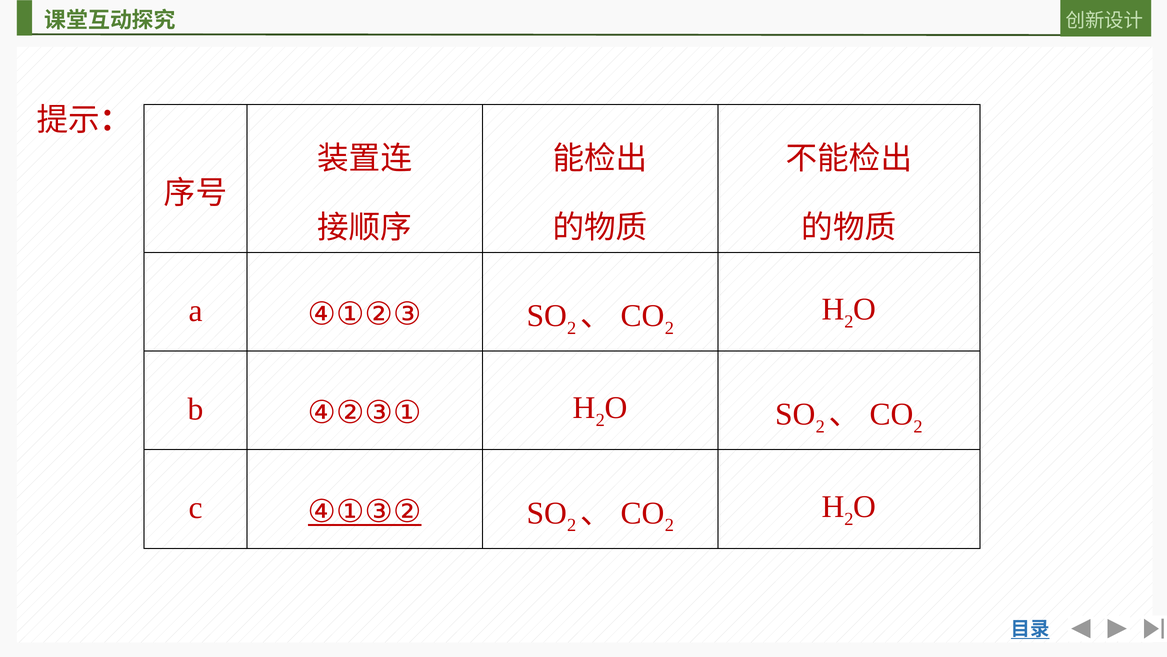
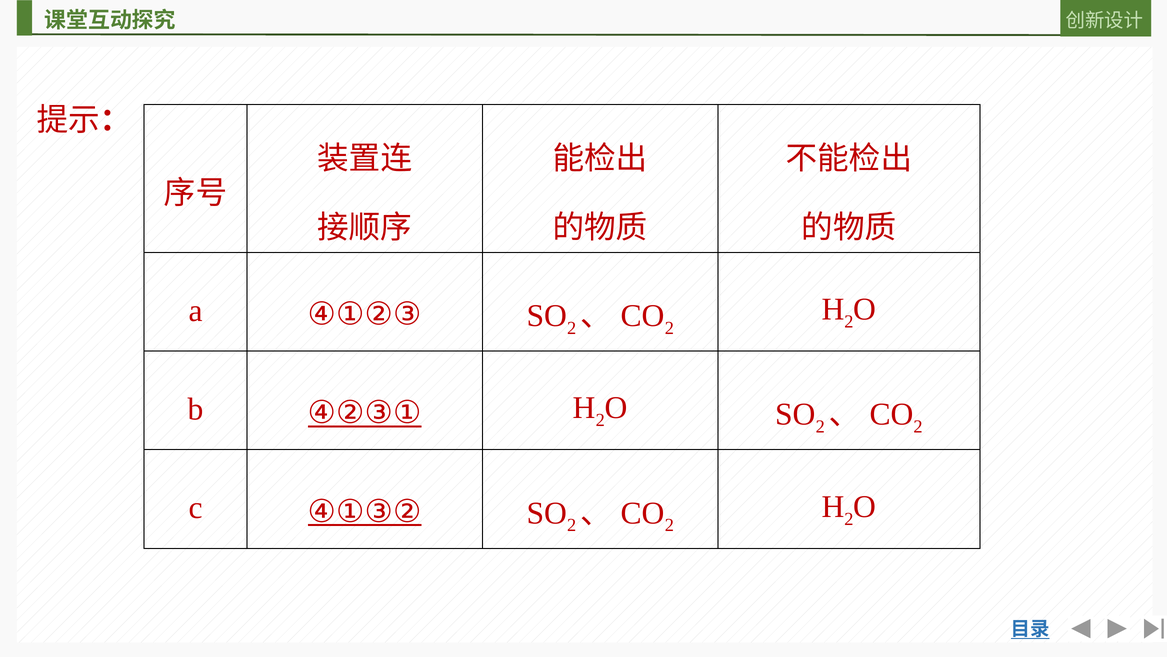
④②③① underline: none -> present
